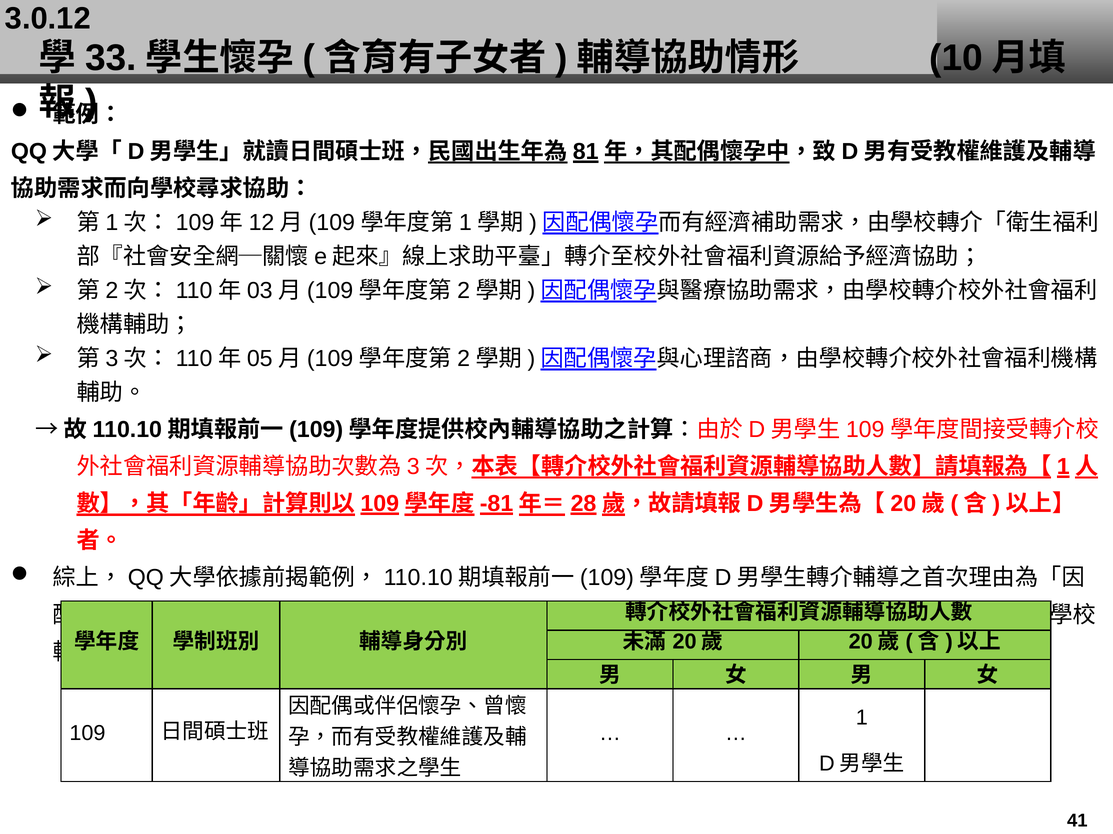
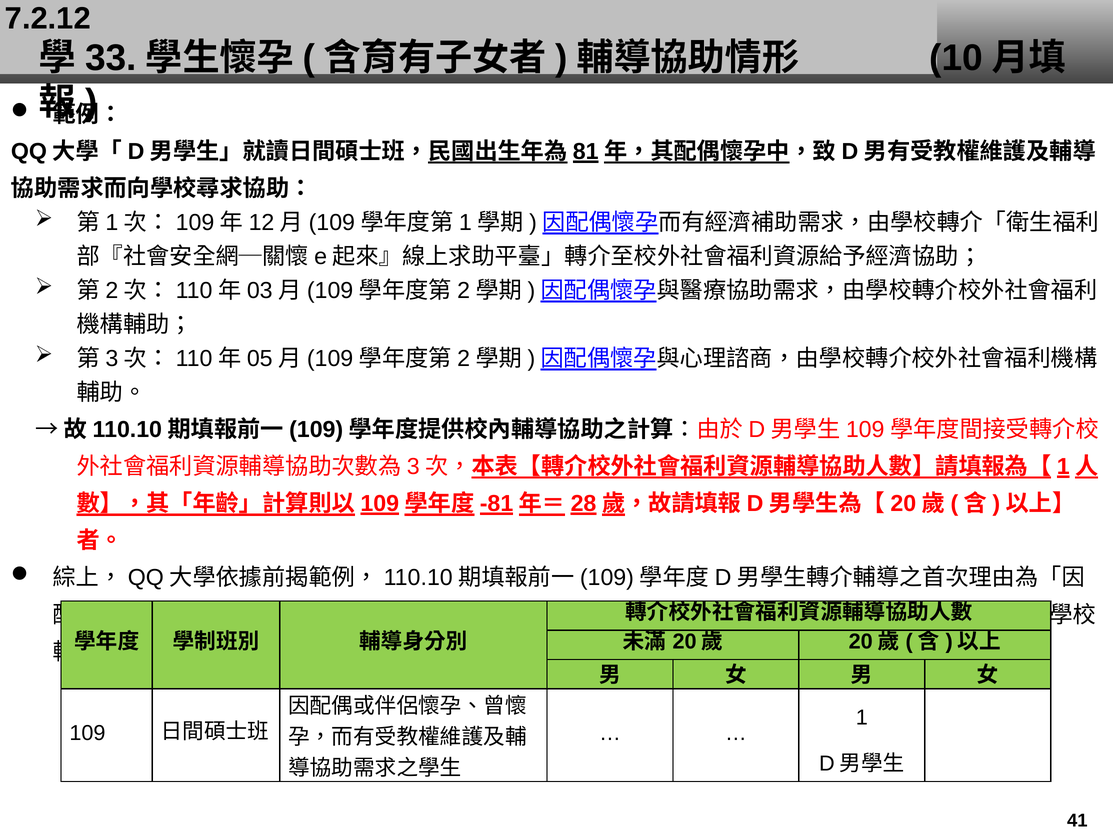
3.0.12: 3.0.12 -> 7.2.12
